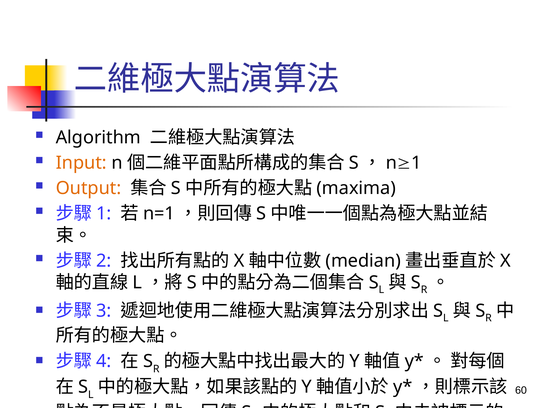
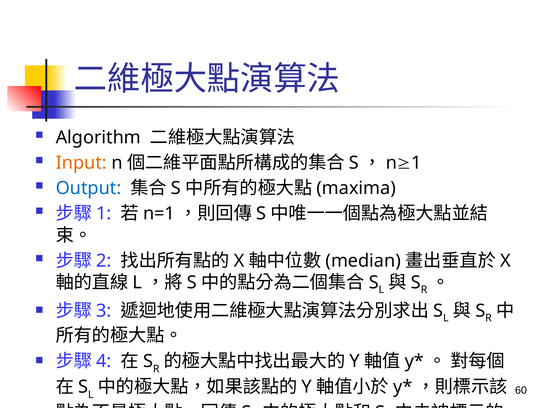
Output colour: orange -> blue
